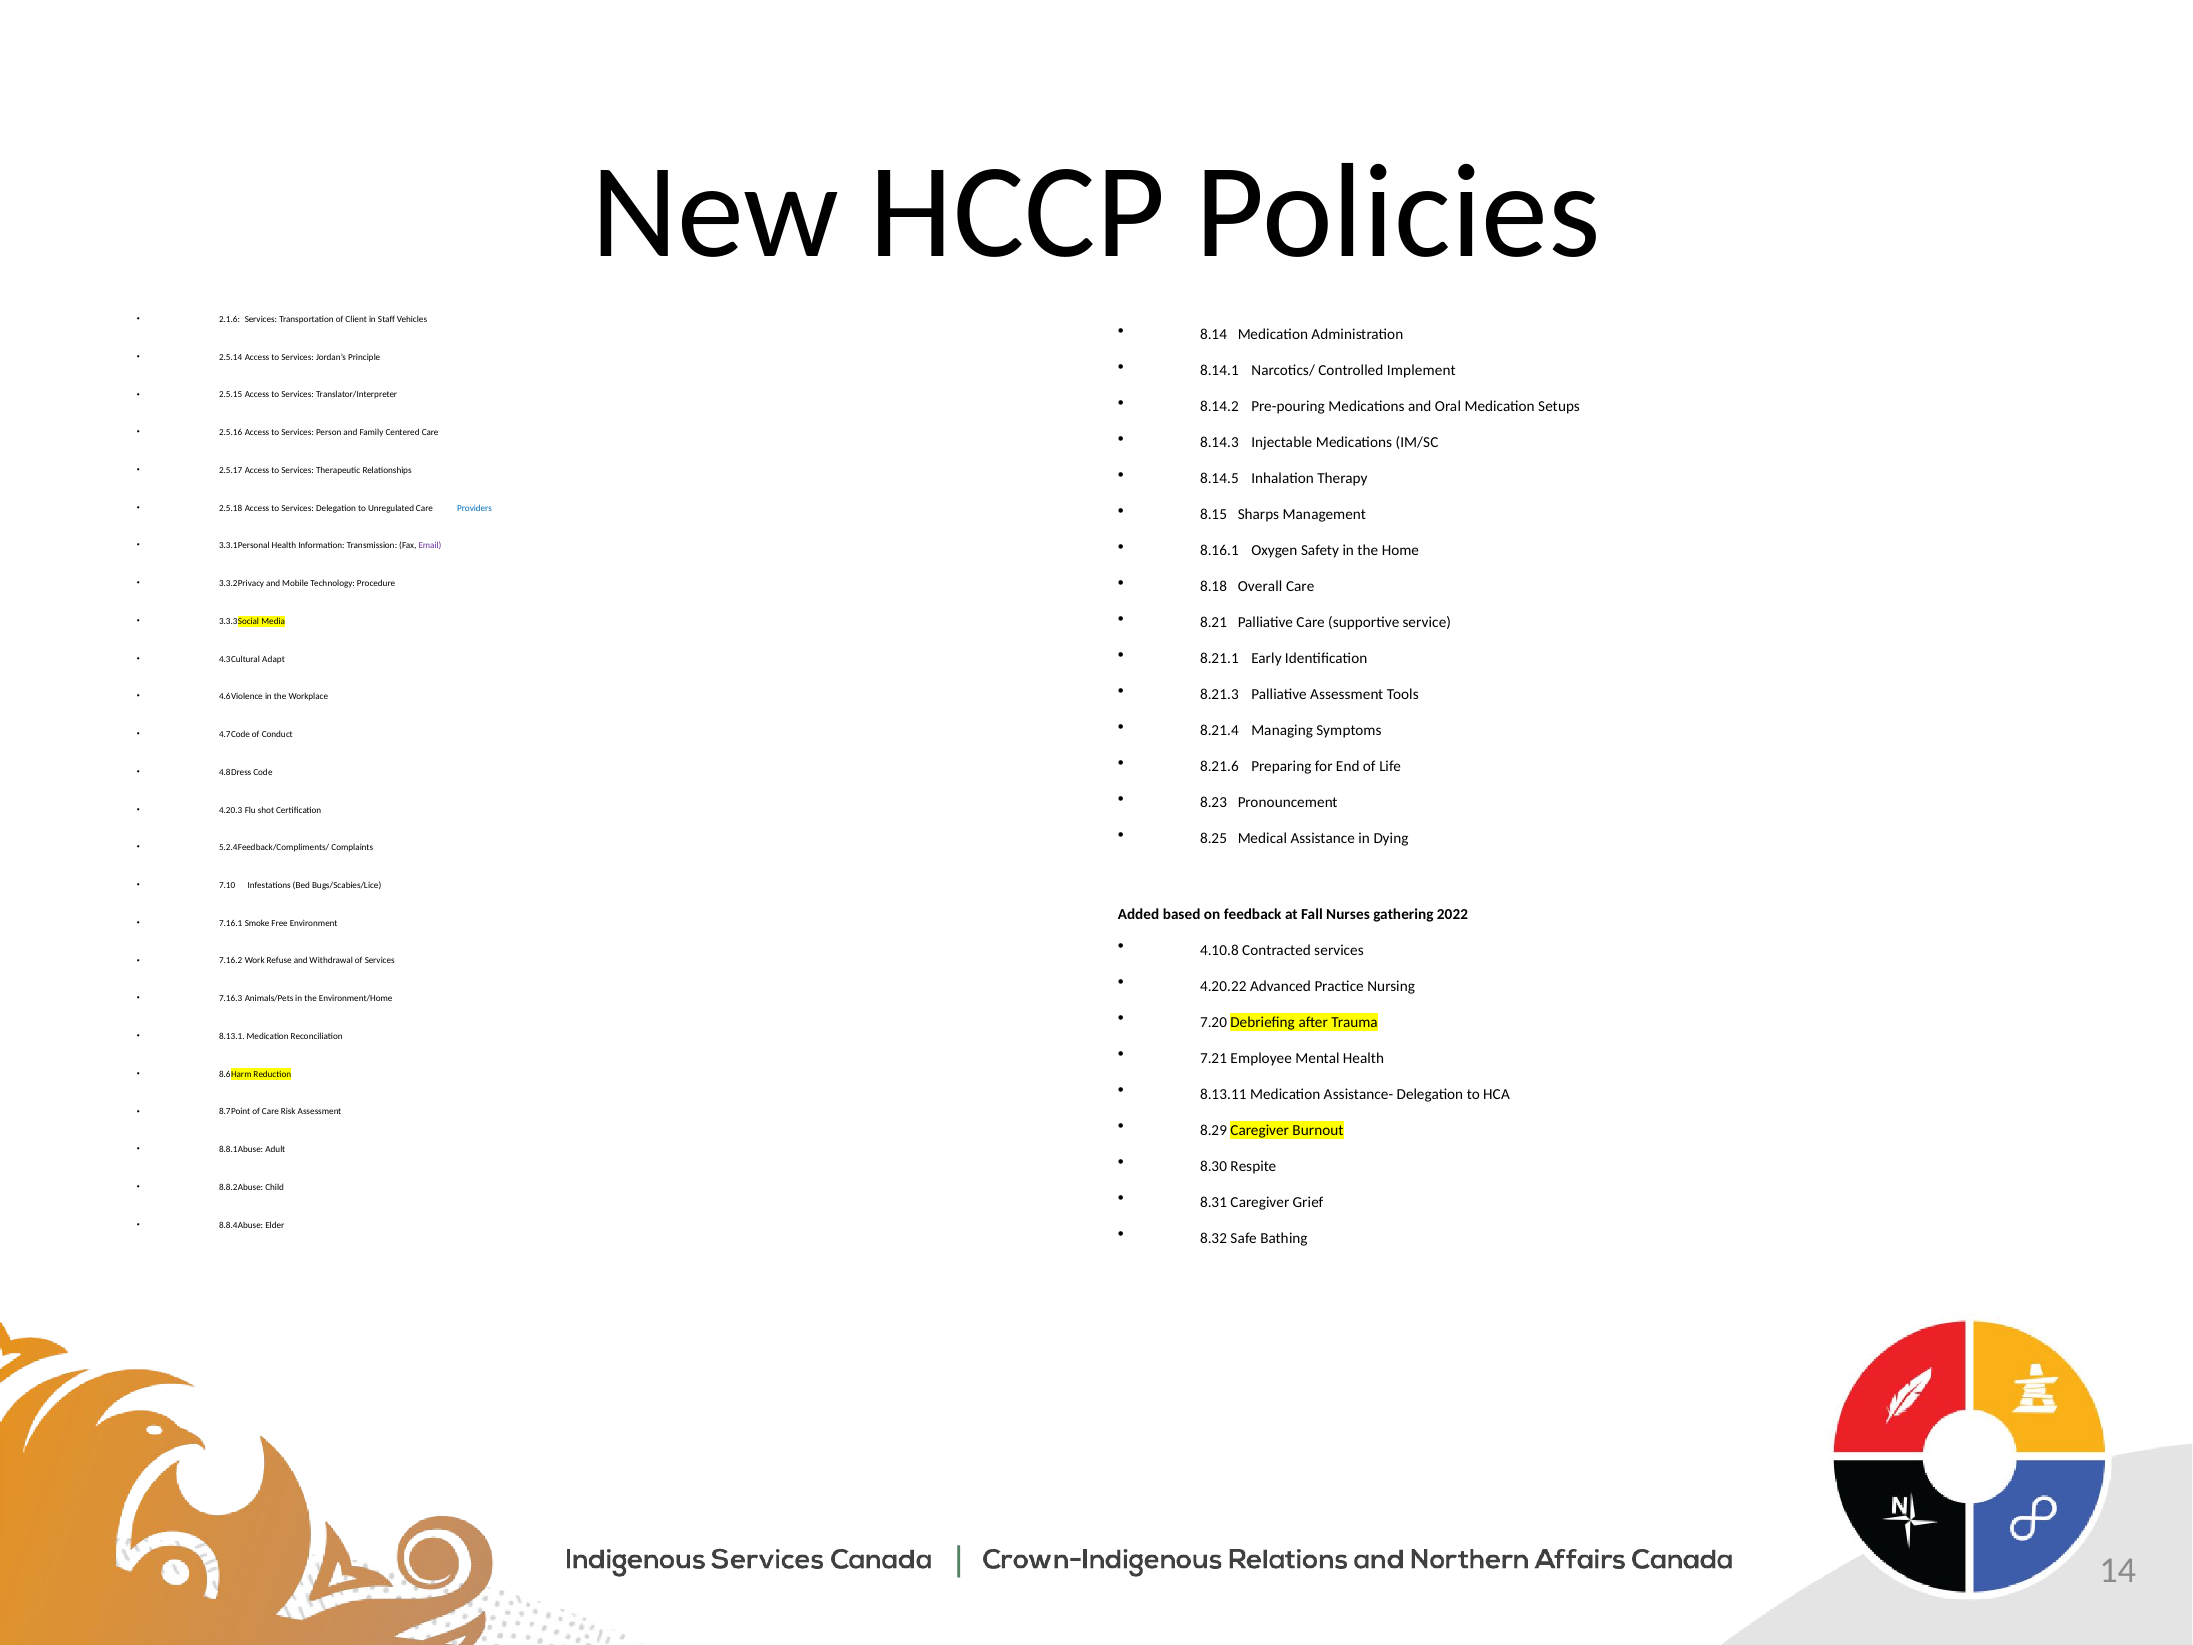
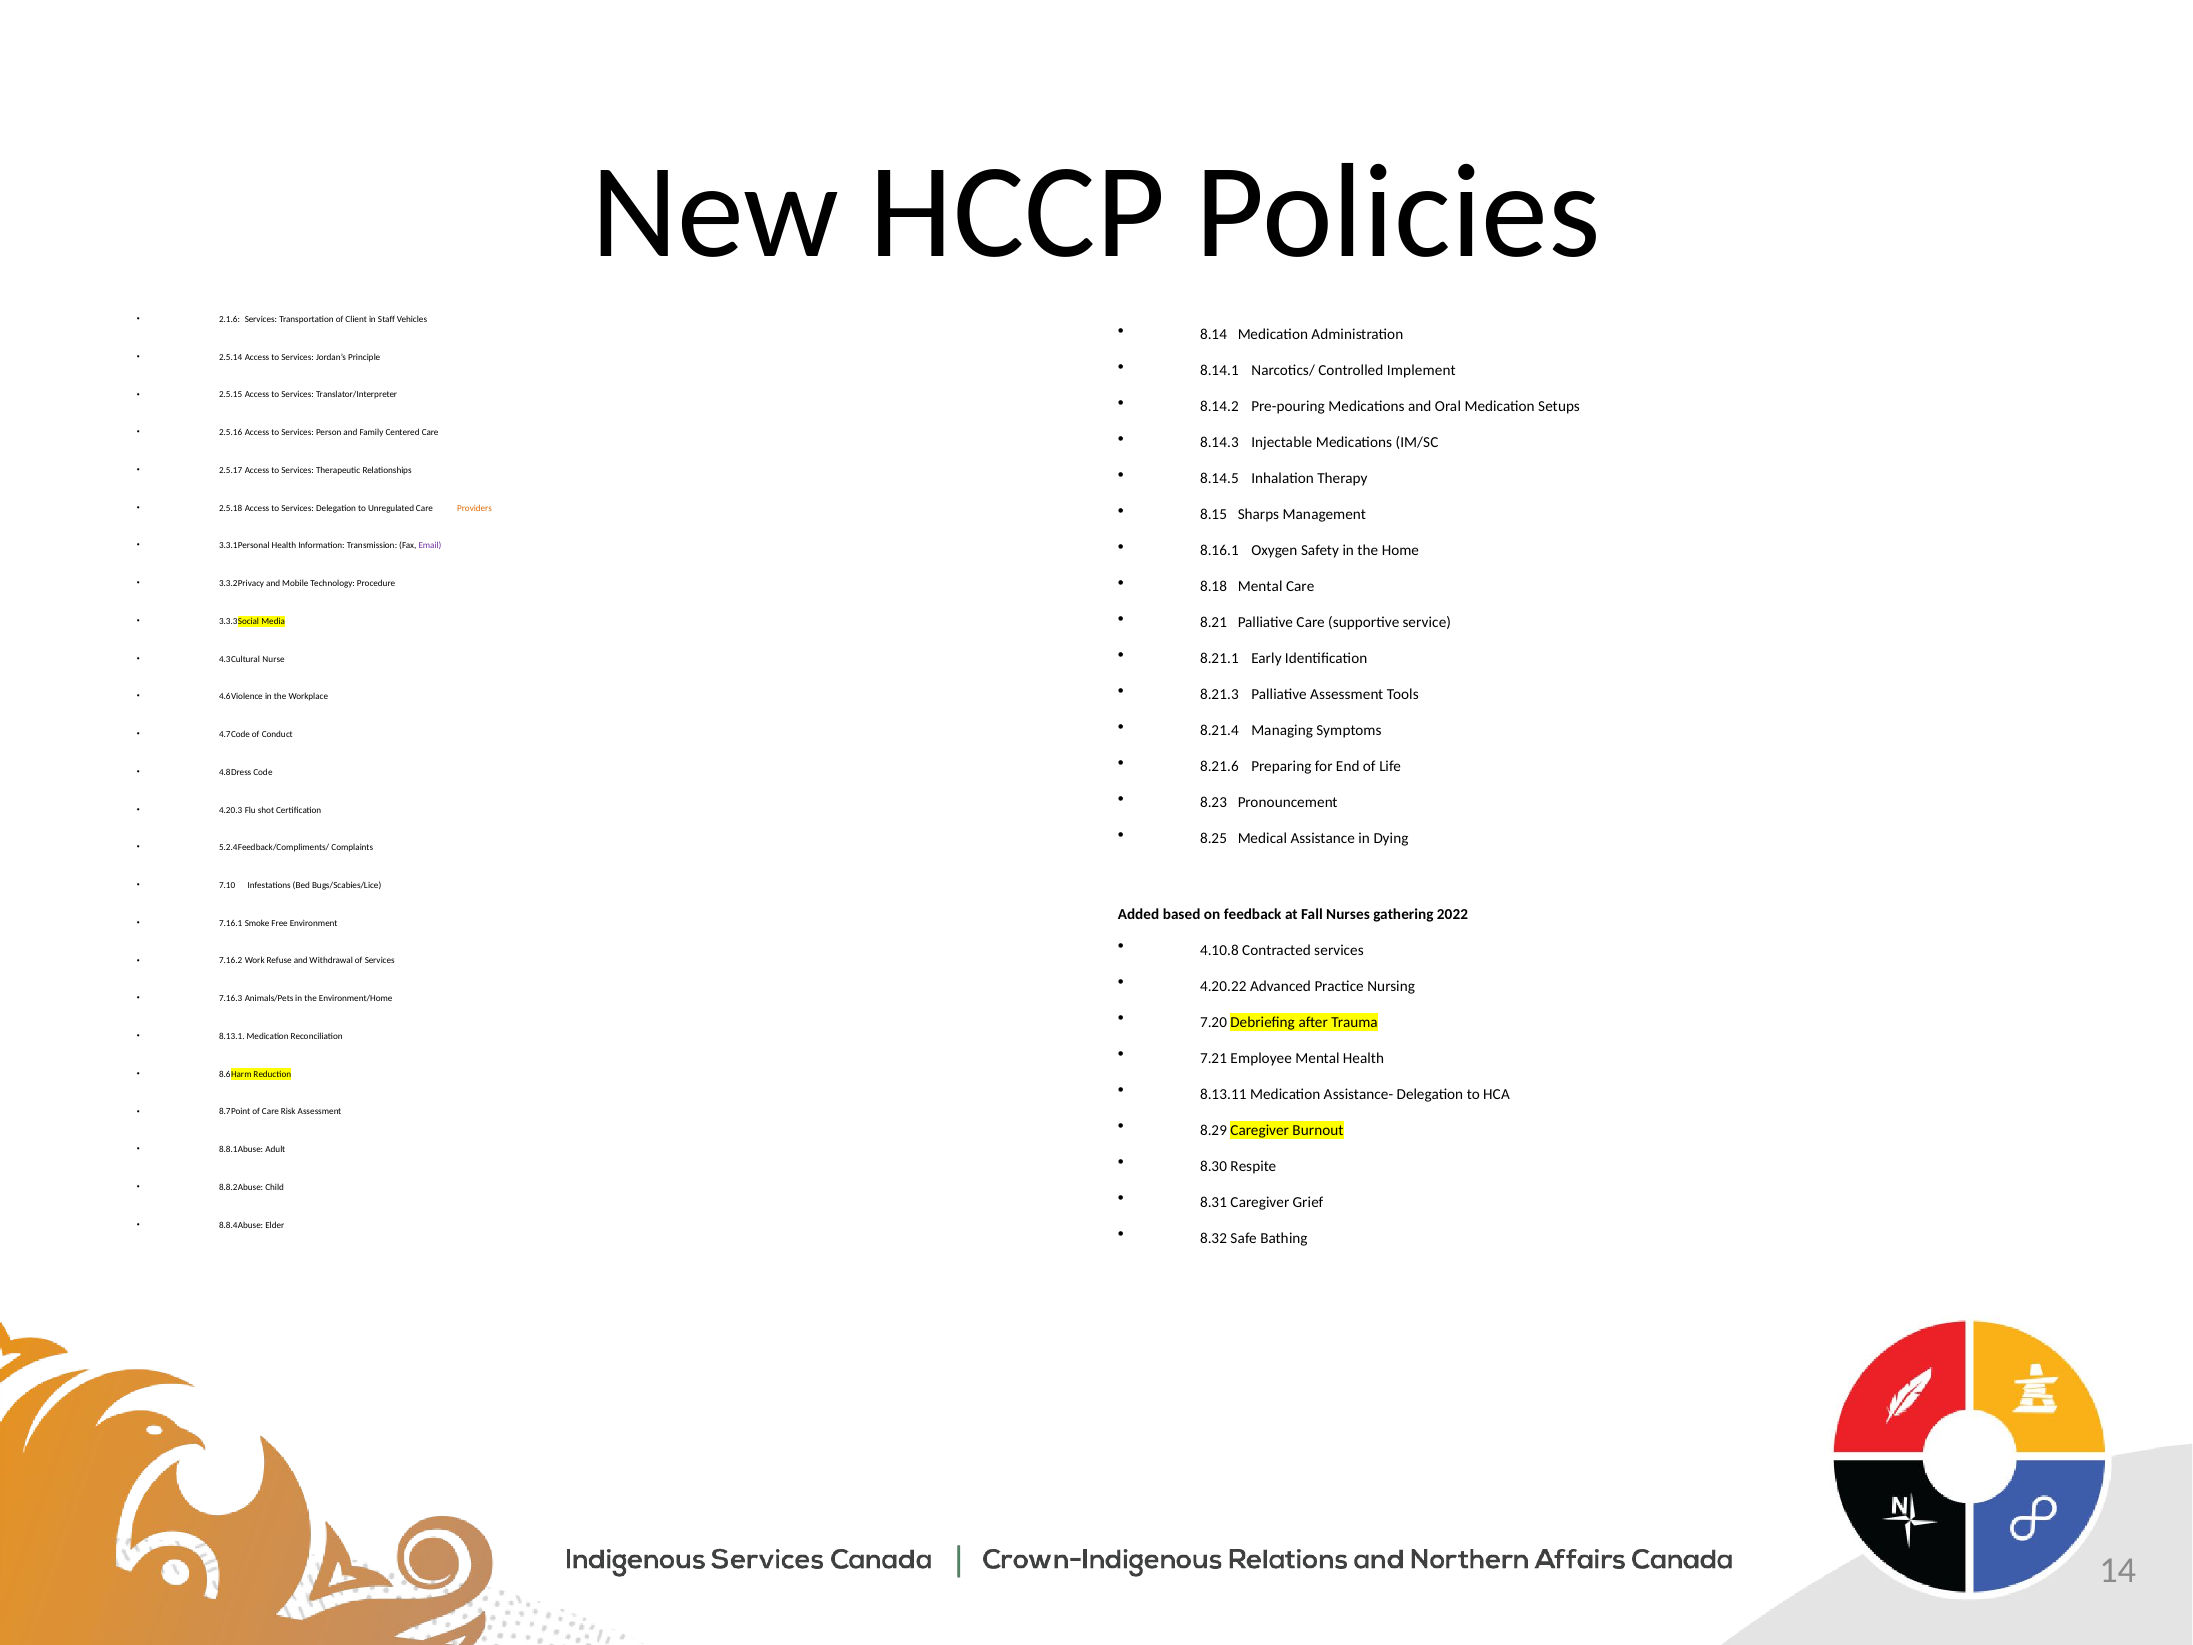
Providers colour: blue -> orange
8.18 Overall: Overall -> Mental
Adapt: Adapt -> Nurse
